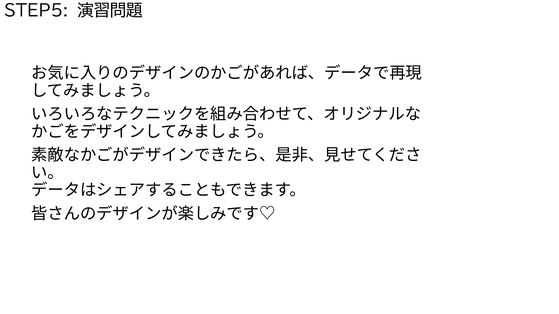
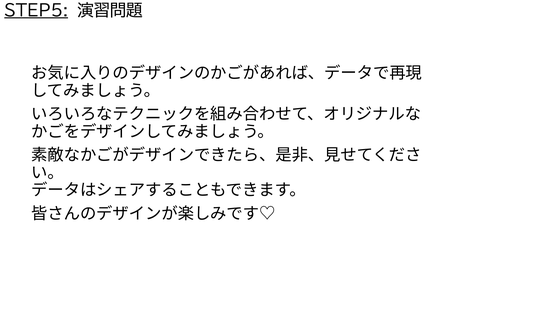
STEP5 underline: none -> present
